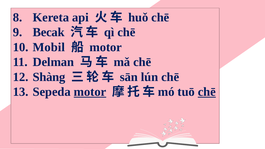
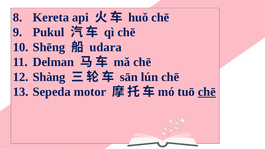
Becak: Becak -> Pukul
Mobil: Mobil -> Shēng
motor at (106, 47): motor -> udara
motor at (90, 92) underline: present -> none
